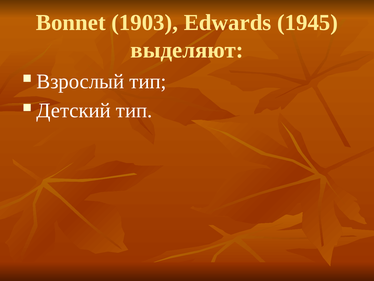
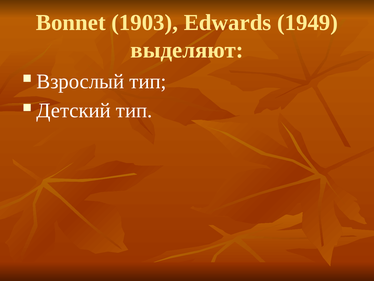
1945: 1945 -> 1949
